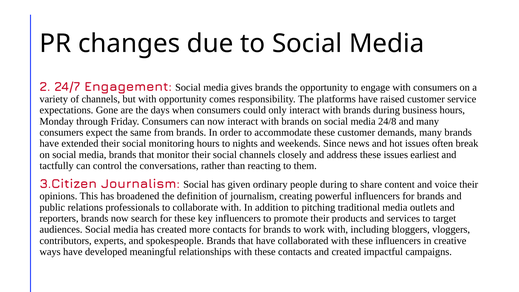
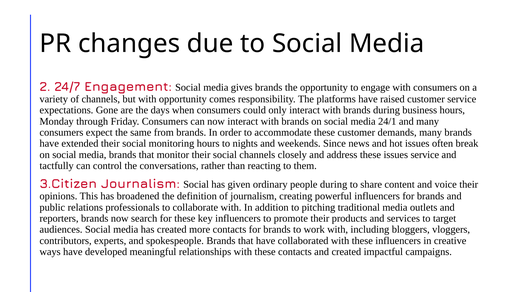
24/8: 24/8 -> 24/1
issues earliest: earliest -> service
